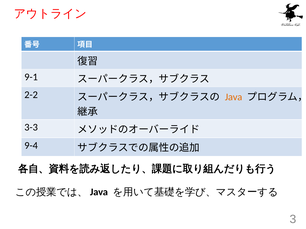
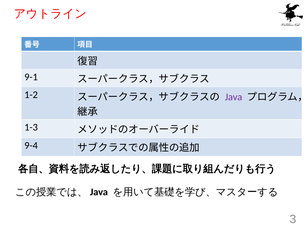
2-2: 2-2 -> 1-2
Java colour: orange -> purple
3-3: 3-3 -> 1-3
